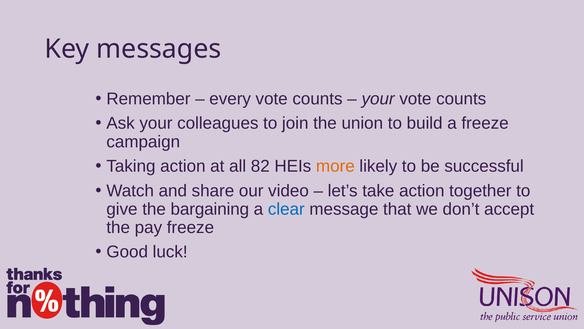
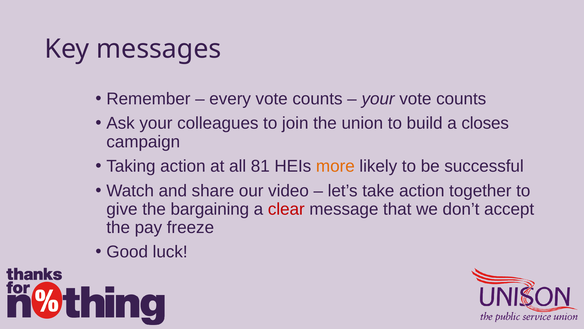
a freeze: freeze -> closes
82: 82 -> 81
clear colour: blue -> red
